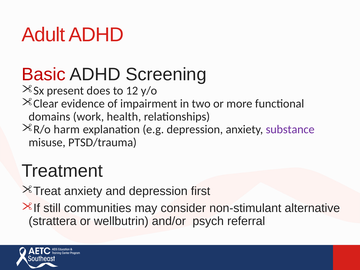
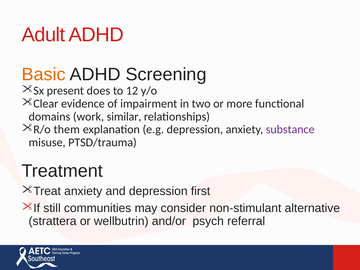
Basic colour: red -> orange
health: health -> similar
harm: harm -> them
